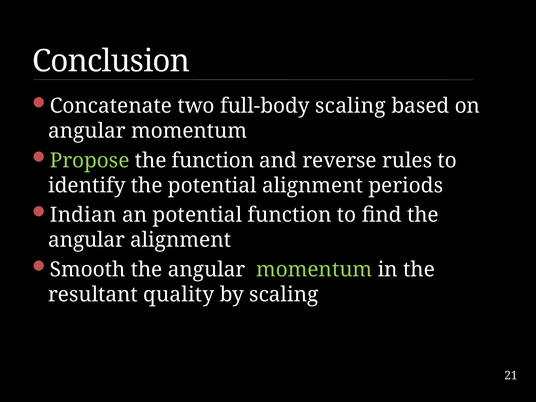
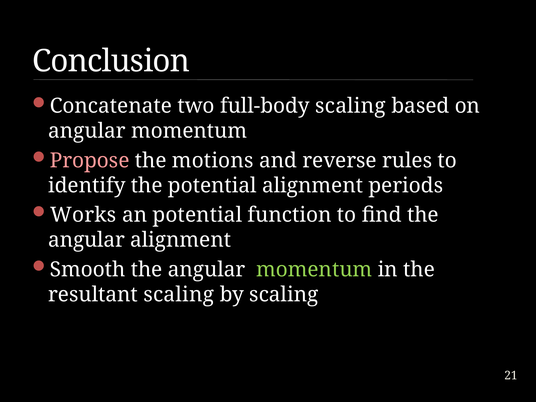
Propose colour: light green -> pink
the function: function -> motions
Indian: Indian -> Works
resultant quality: quality -> scaling
